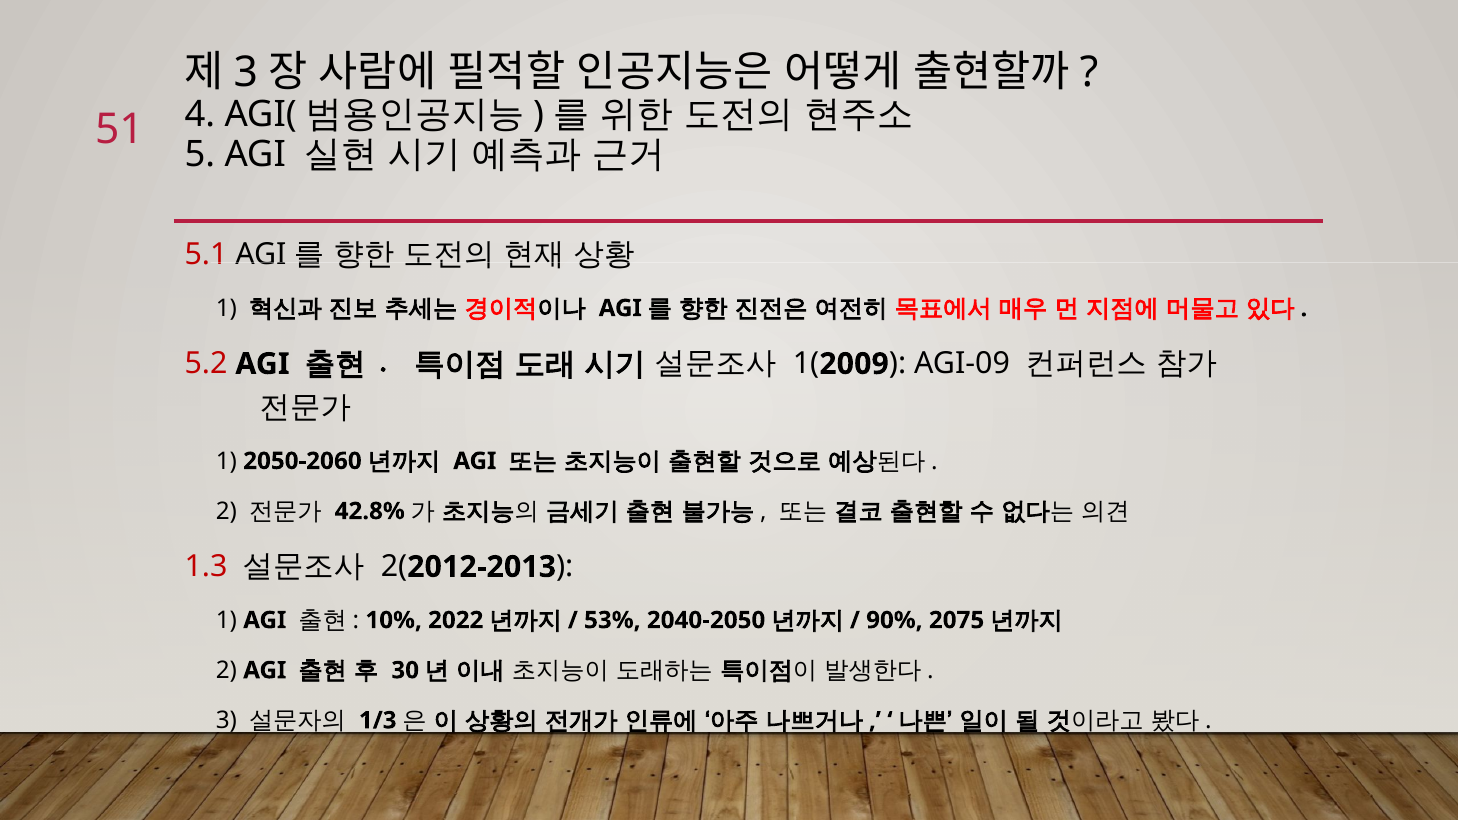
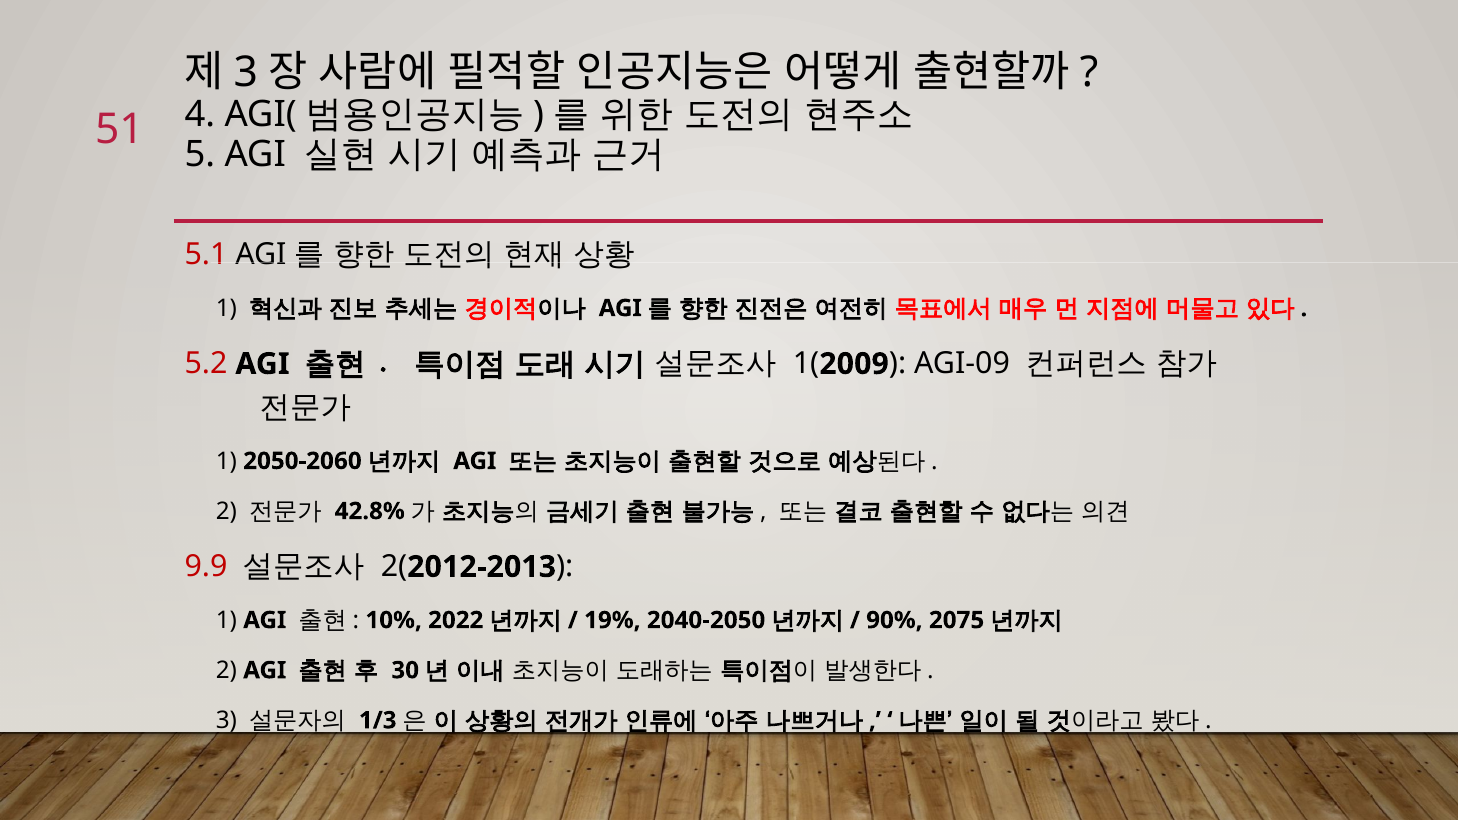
1.3: 1.3 -> 9.9
53%: 53% -> 19%
